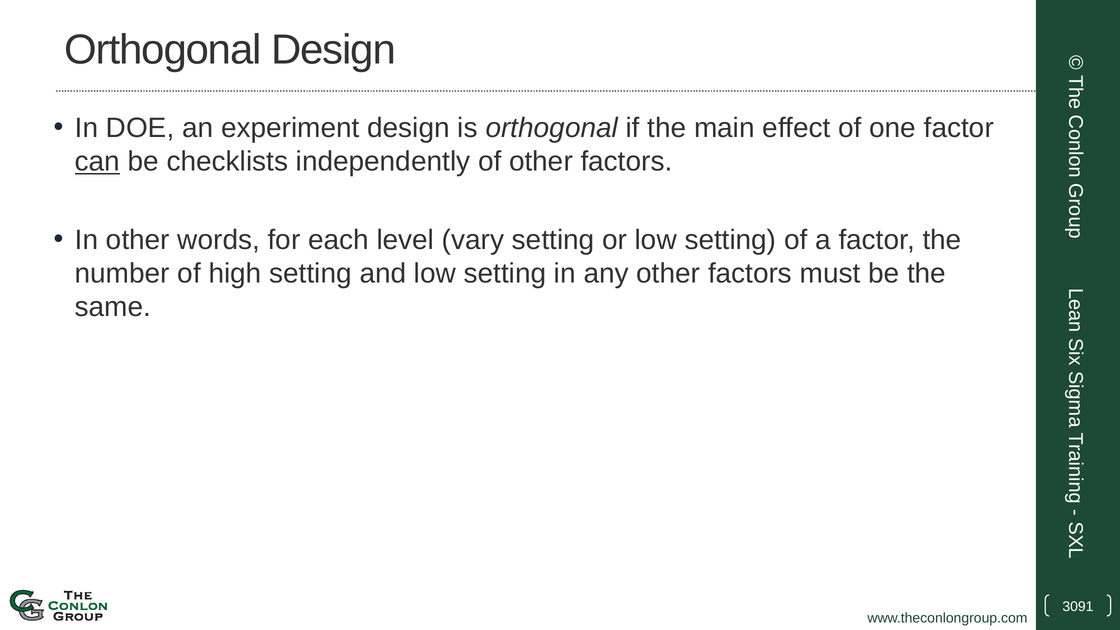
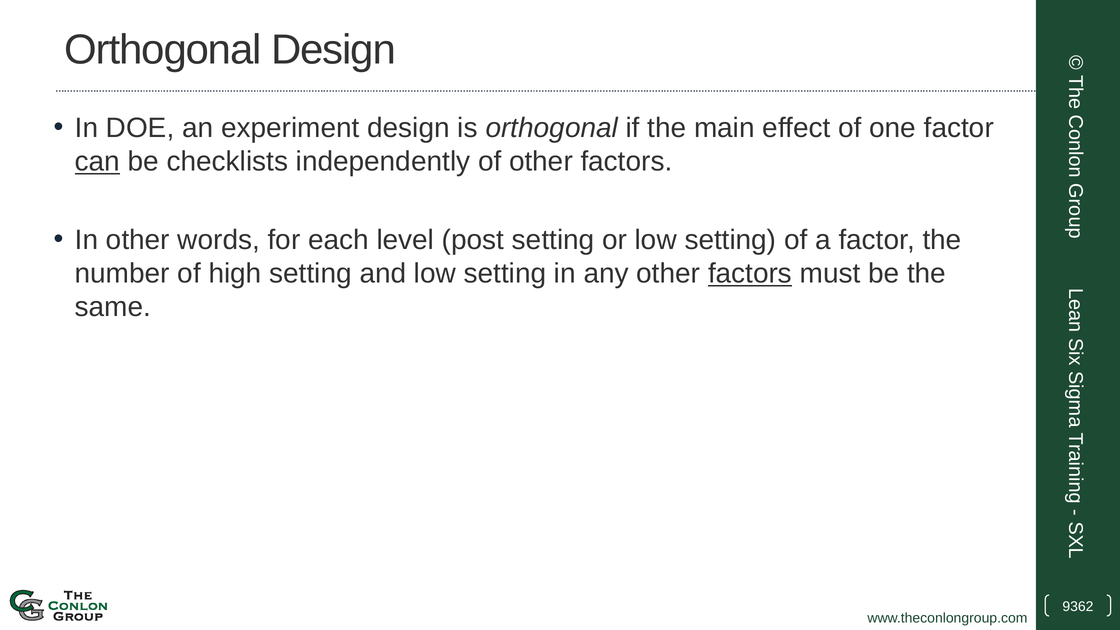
vary: vary -> post
factors at (750, 274) underline: none -> present
3091: 3091 -> 9362
